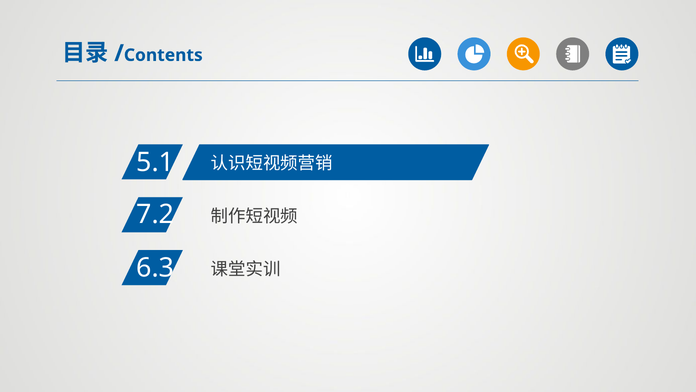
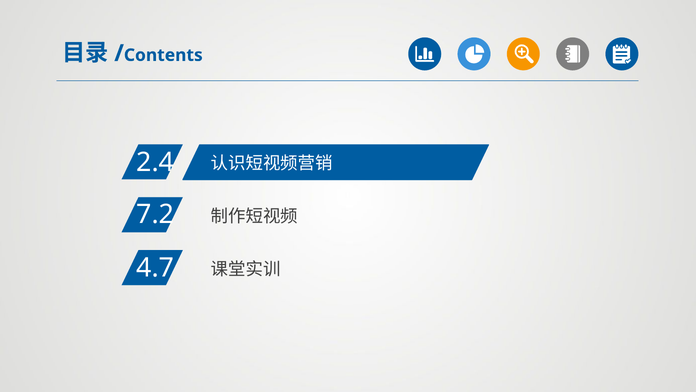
5.1: 5.1 -> 2.4
6.3: 6.3 -> 4.7
